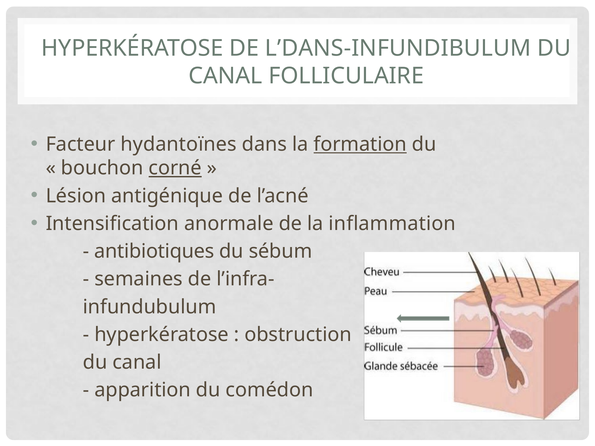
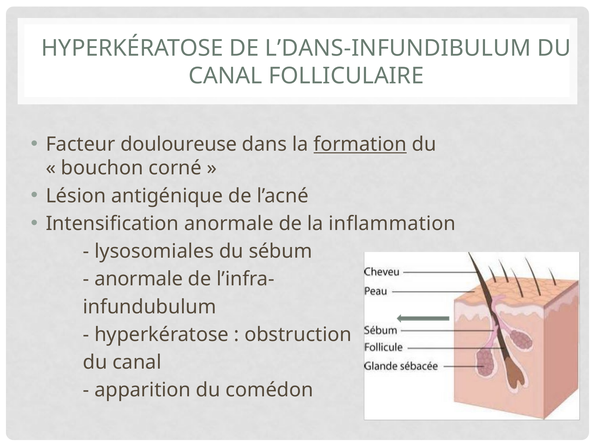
hydantoïnes: hydantoïnes -> douloureuse
corné underline: present -> none
antibiotiques: antibiotiques -> lysosomiales
semaines at (139, 279): semaines -> anormale
